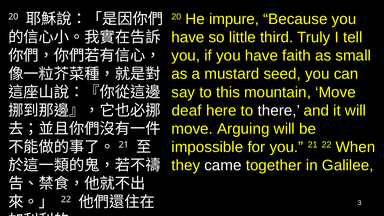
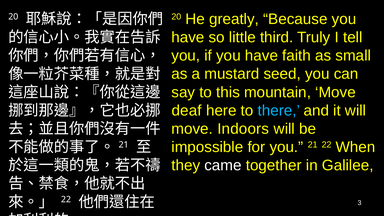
impure: impure -> greatly
there colour: white -> light blue
Arguing: Arguing -> Indoors
